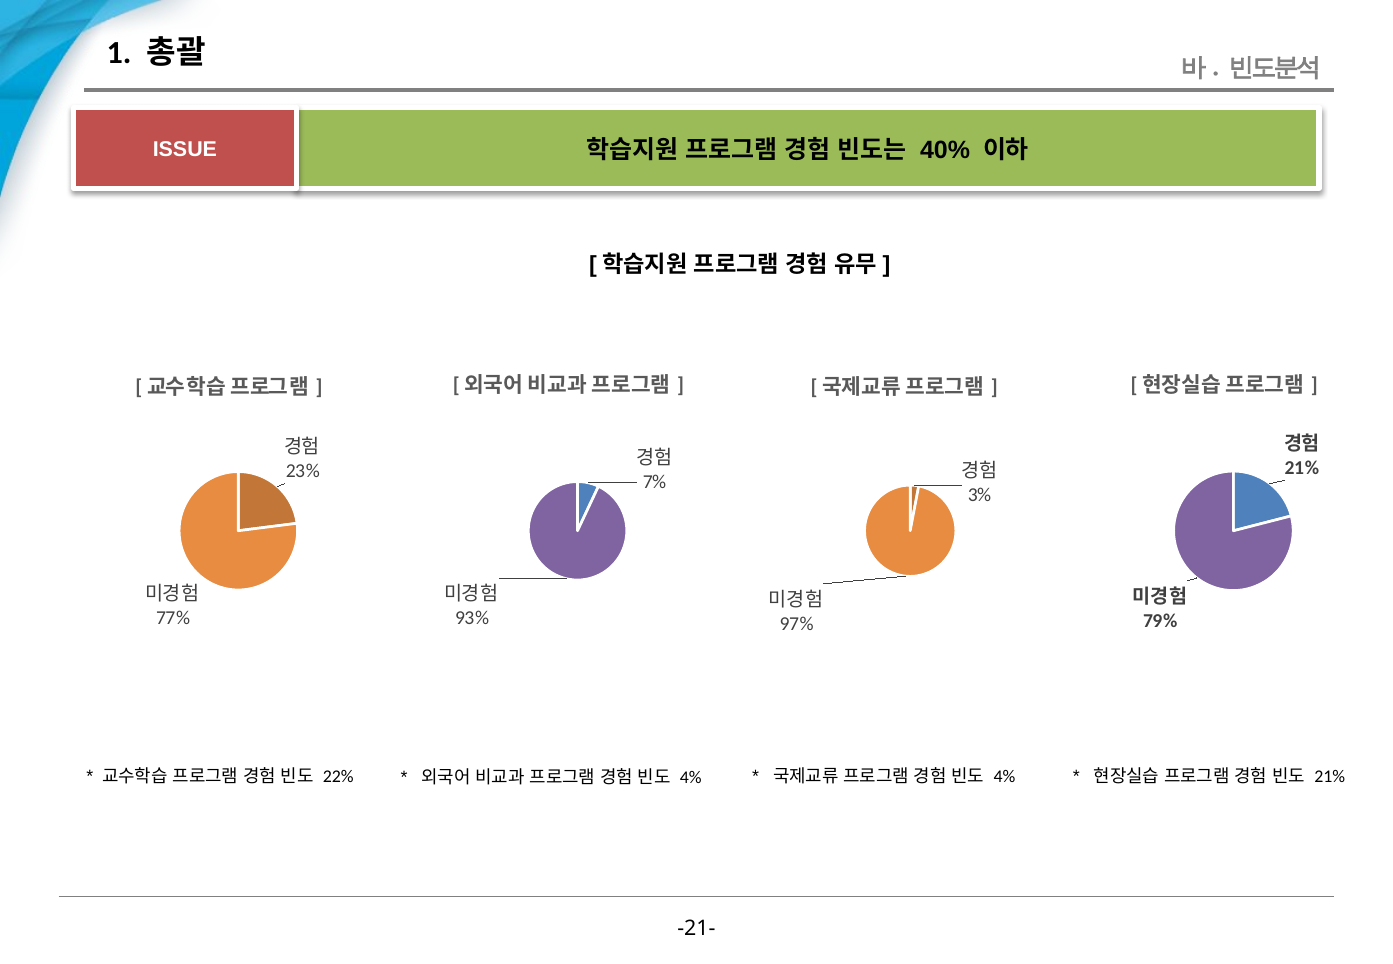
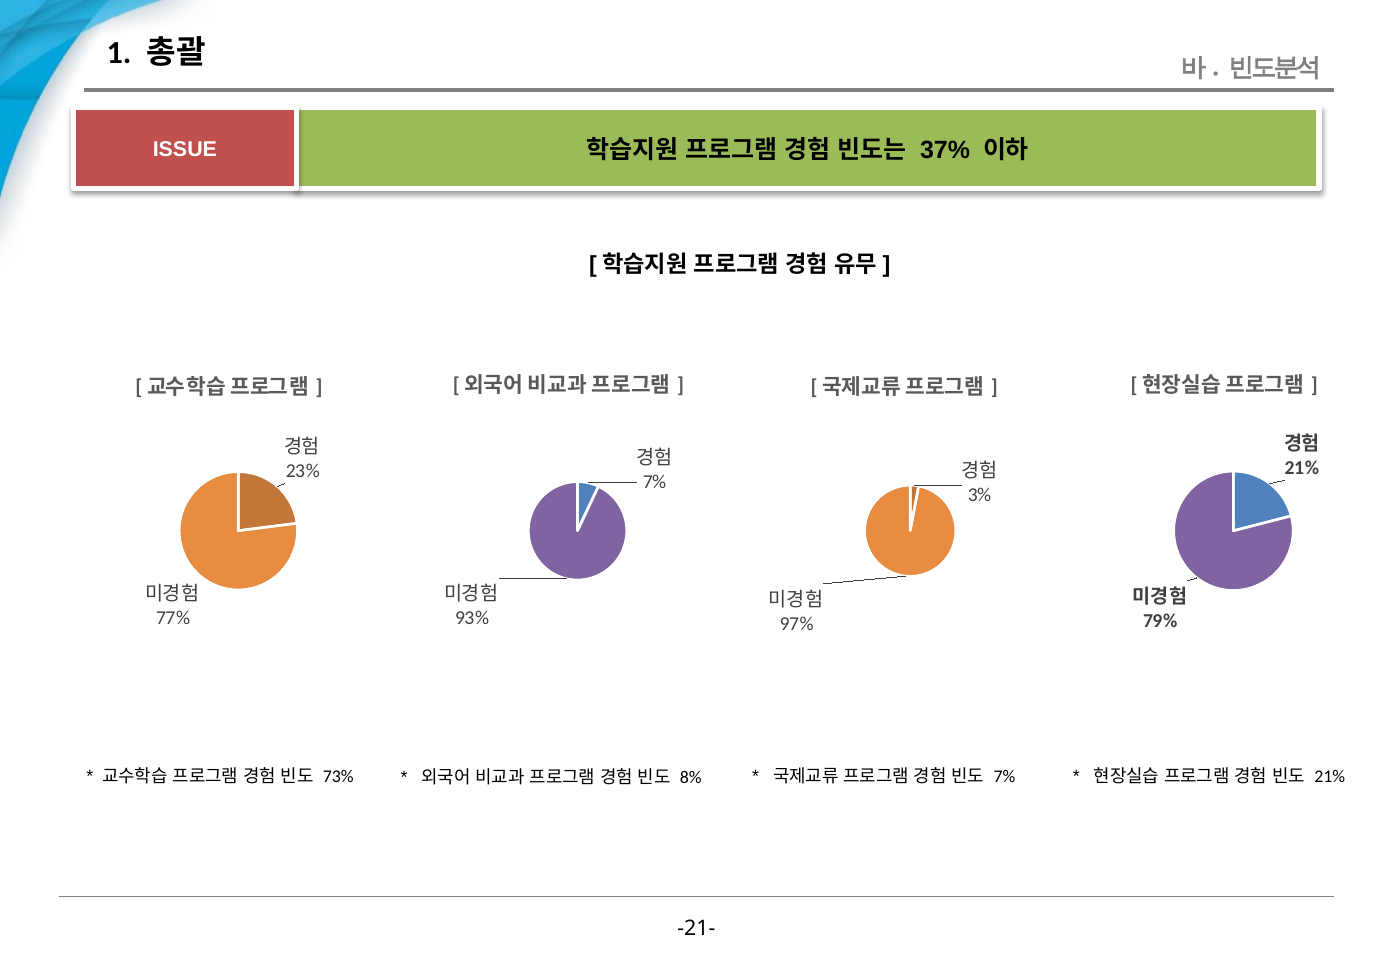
40%: 40% -> 37%
22%: 22% -> 73%
4% at (691, 778): 4% -> 8%
4% at (1004, 777): 4% -> 7%
